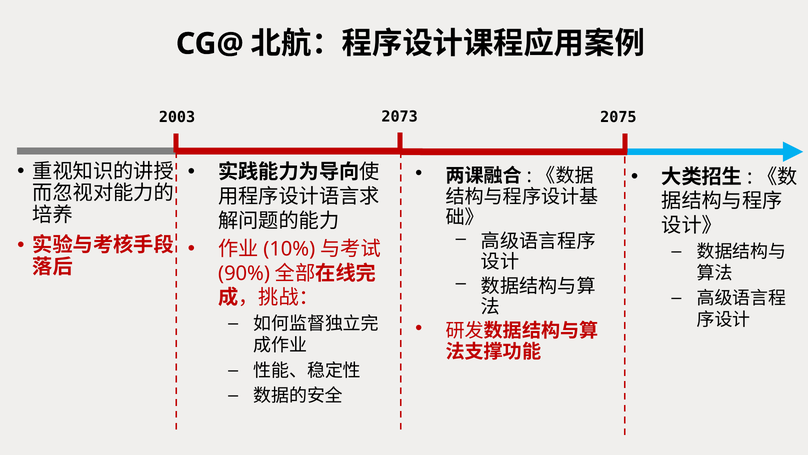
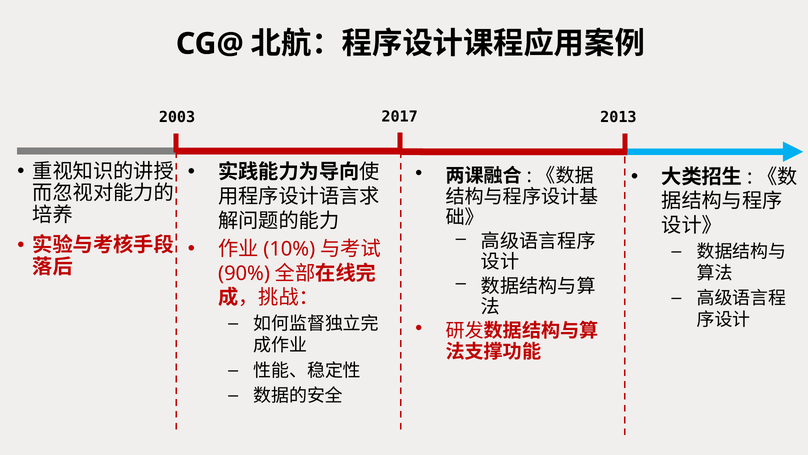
2073: 2073 -> 2017
2075: 2075 -> 2013
